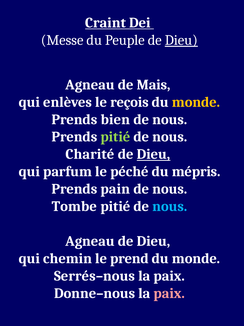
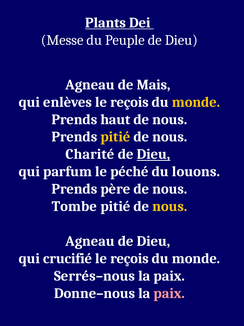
Craint: Craint -> Plants
Dieu at (181, 40) underline: present -> none
bien: bien -> haut
pitié at (115, 137) colour: light green -> yellow
mépris: mépris -> louons
pain: pain -> père
nous at (170, 206) colour: light blue -> yellow
chemin: chemin -> crucifié
prend at (129, 258): prend -> reçois
